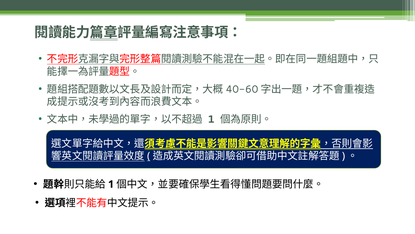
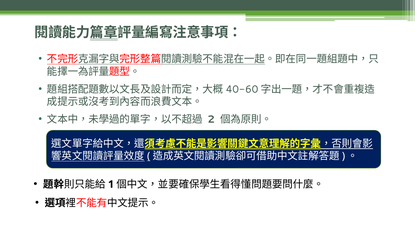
1 at (211, 119): 1 -> 2
